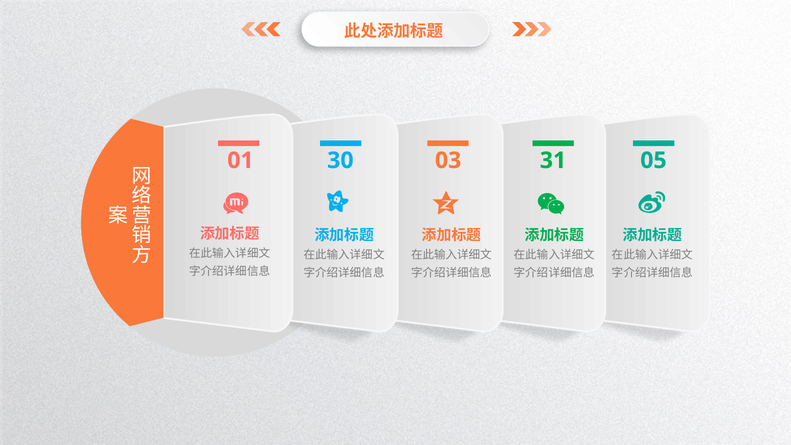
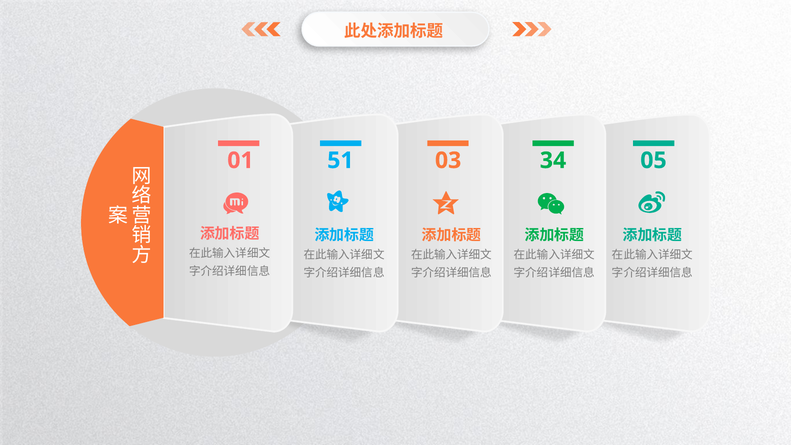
30: 30 -> 51
31: 31 -> 34
